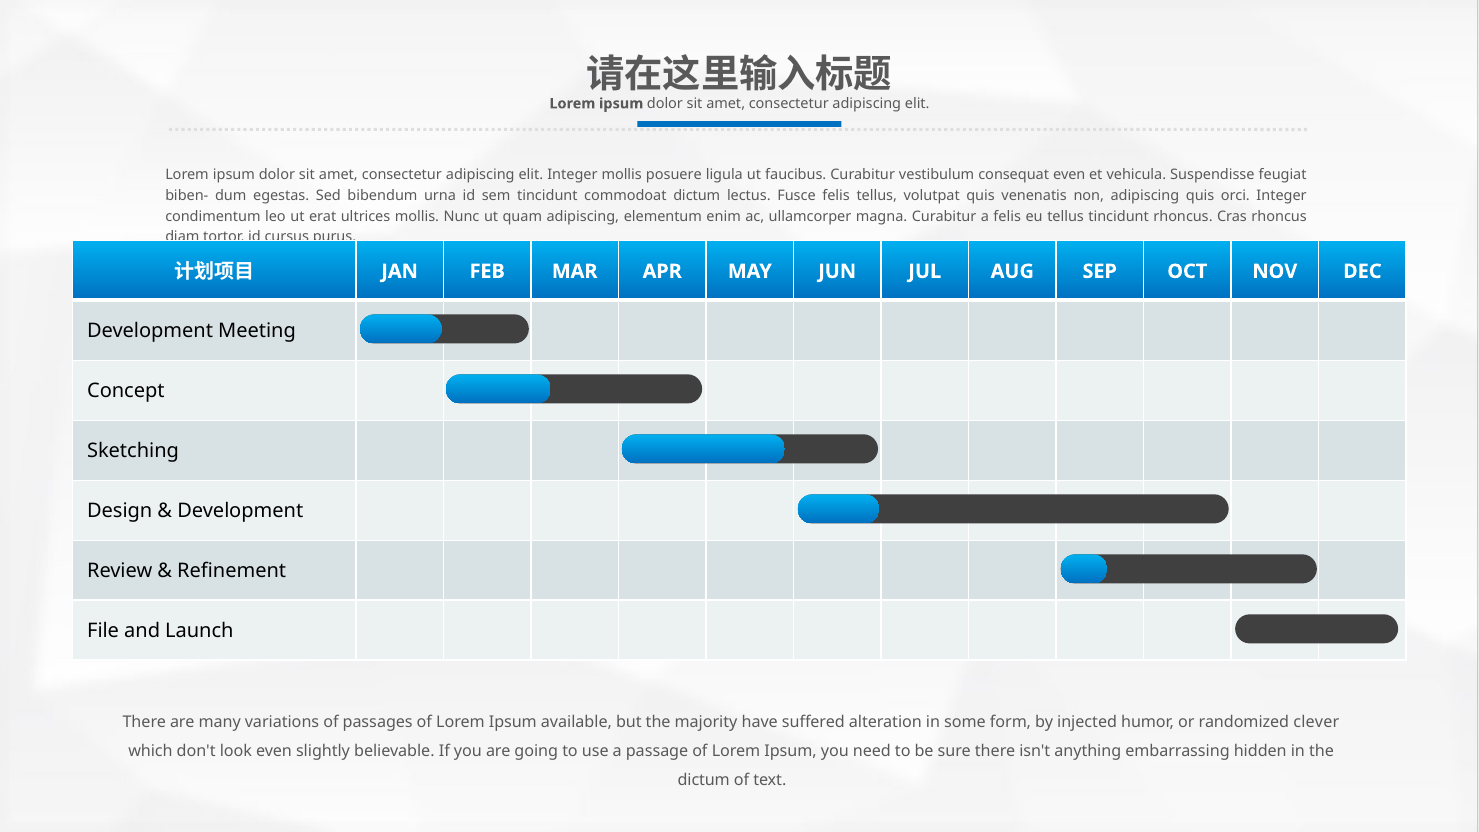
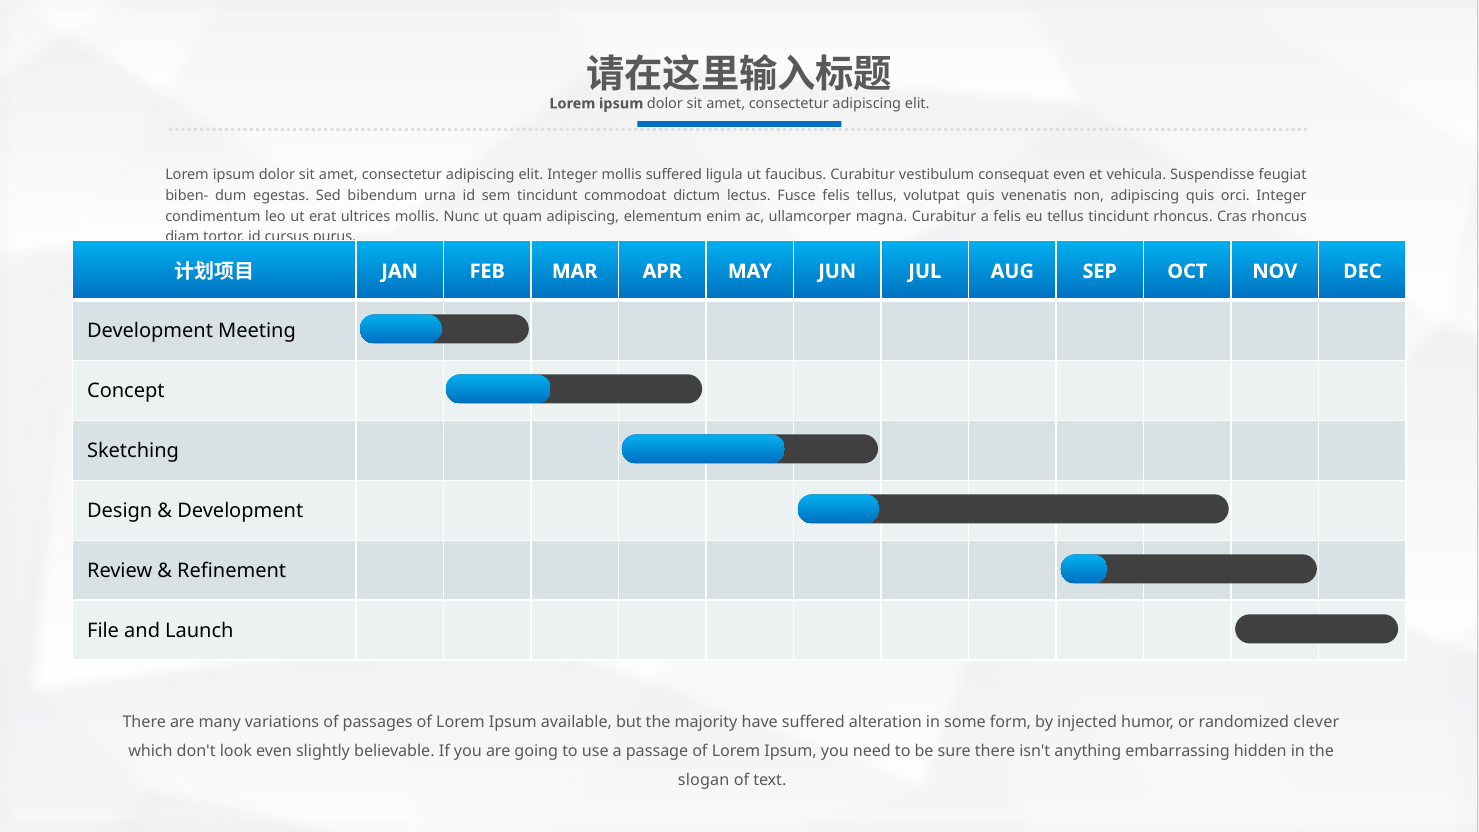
mollis posuere: posuere -> suffered
dictum at (704, 781): dictum -> slogan
